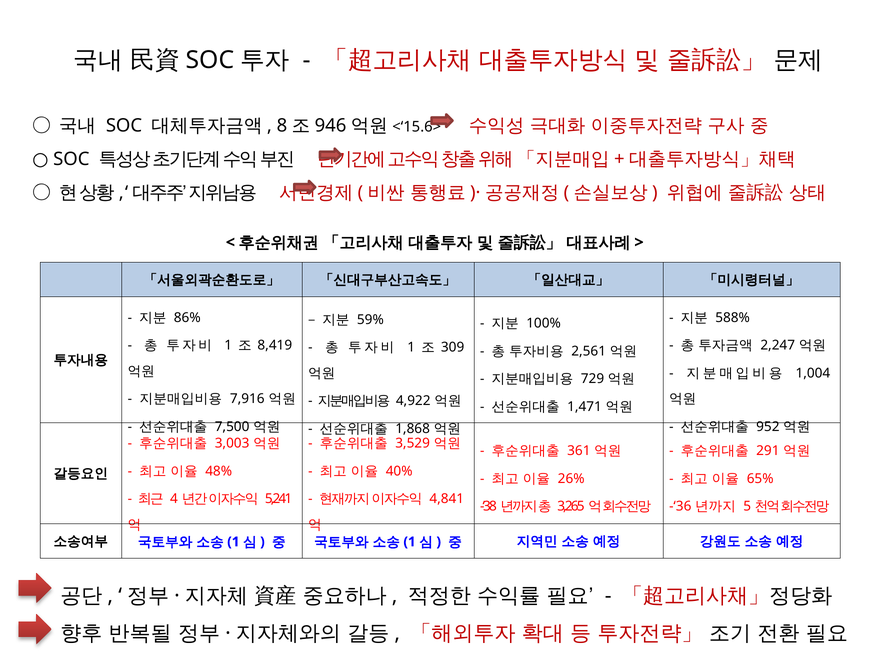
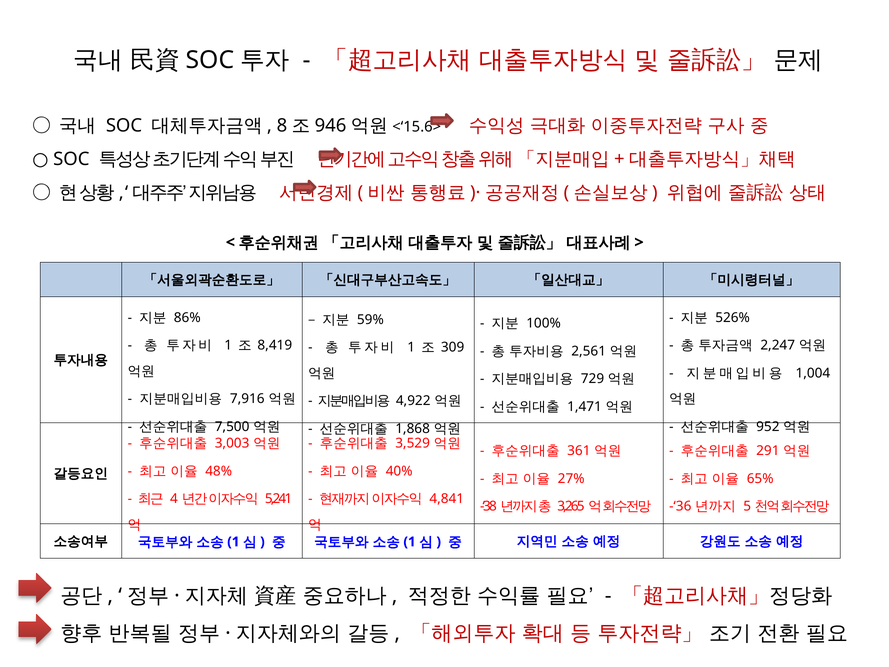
588%: 588% -> 526%
26%: 26% -> 27%
